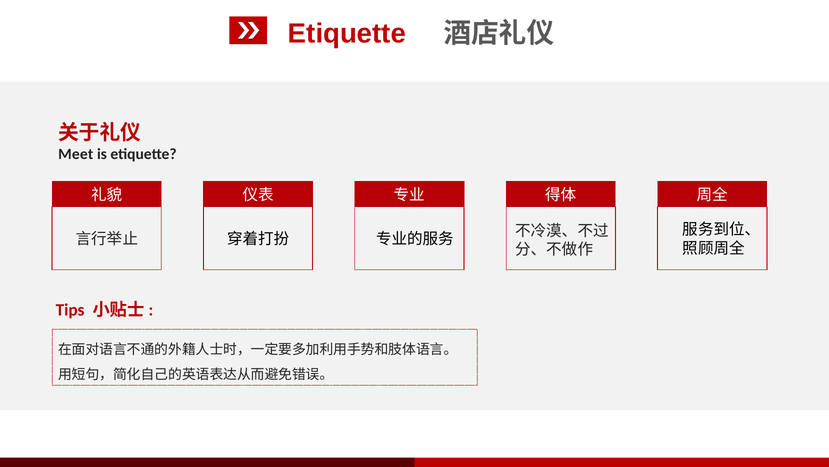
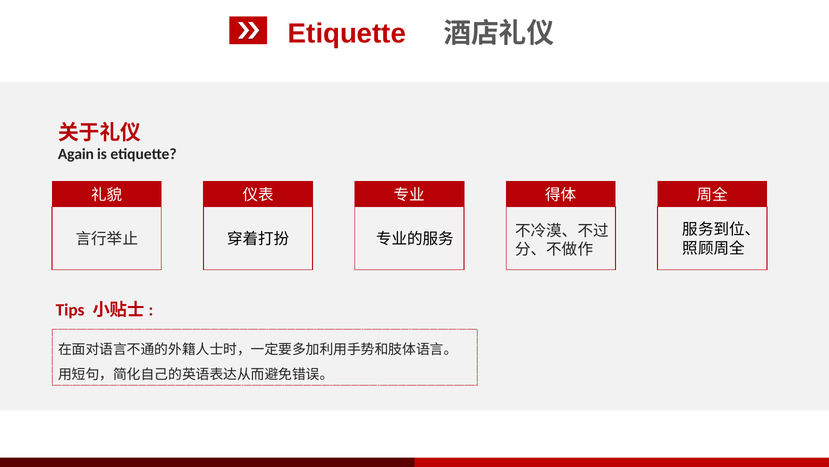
Meet: Meet -> Again
